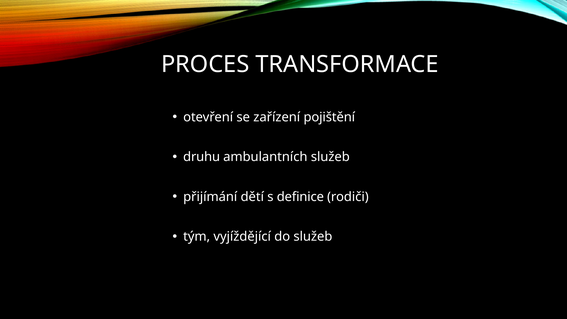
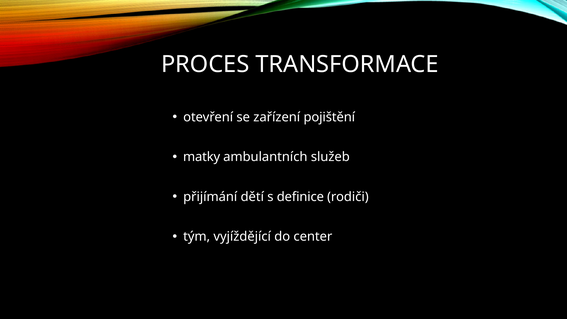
druhu: druhu -> matky
do služeb: služeb -> center
